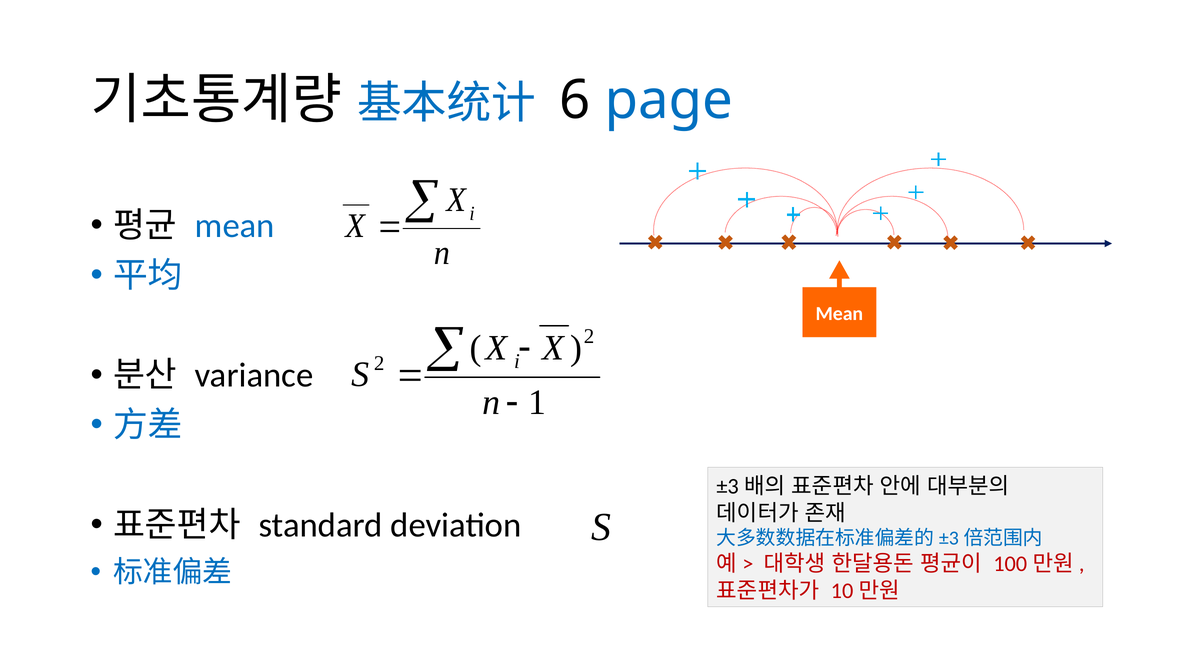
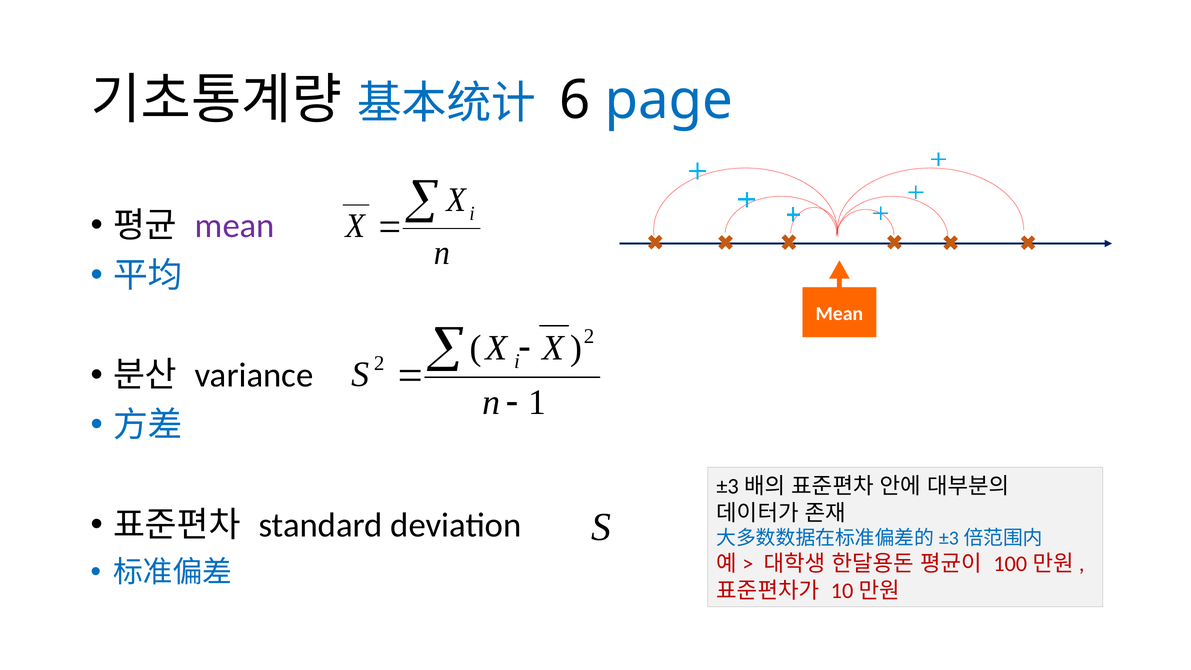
mean at (235, 226) colour: blue -> purple
